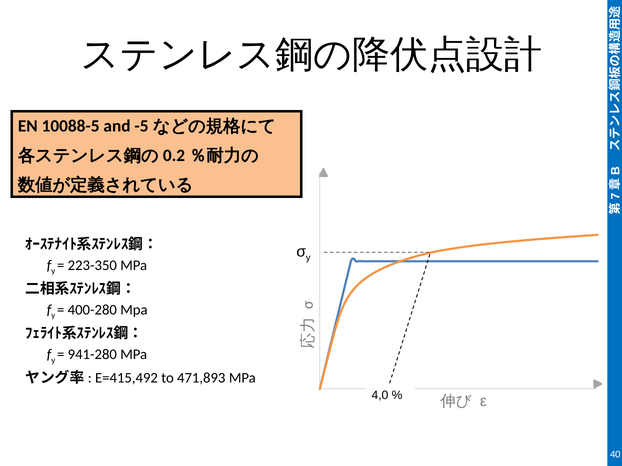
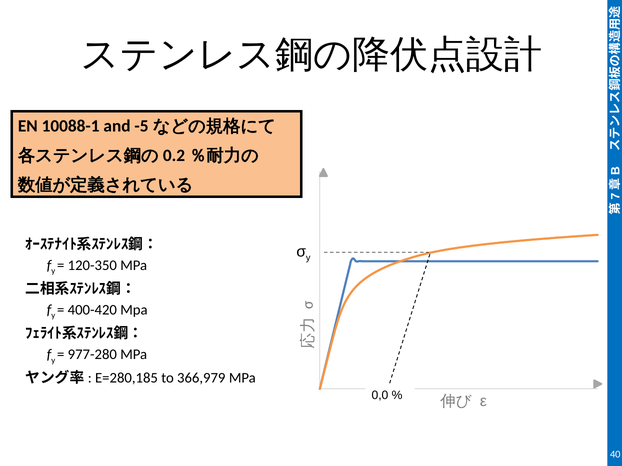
10088-5: 10088-5 -> 10088-1
223-350: 223-350 -> 120-350
400-280: 400-280 -> 400-420
941-280: 941-280 -> 977-280
E=415,492: E=415,492 -> E=280,185
471,893: 471,893 -> 366,979
4,0: 4,0 -> 0,0
